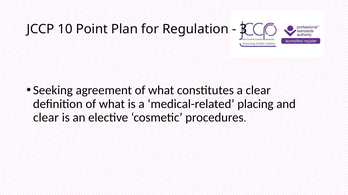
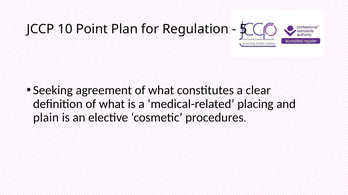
3: 3 -> 5
clear at (46, 118): clear -> plain
